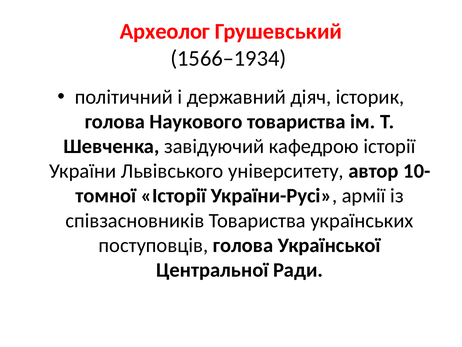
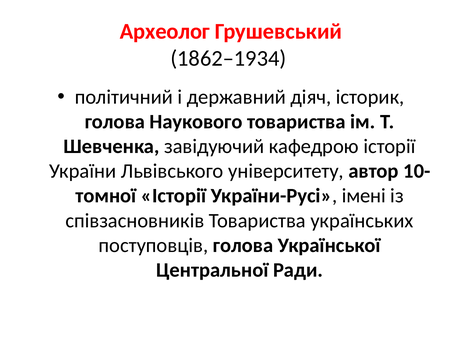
1566–1934: 1566–1934 -> 1862–1934
армії: армії -> імені
